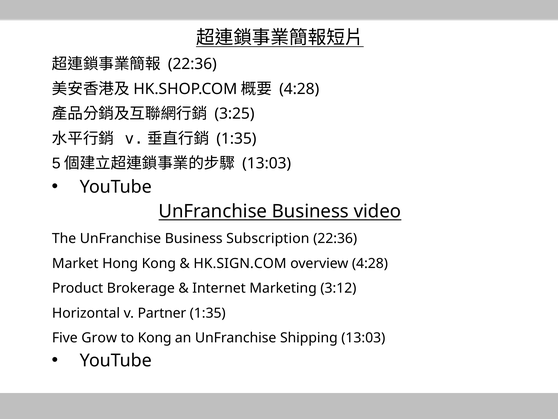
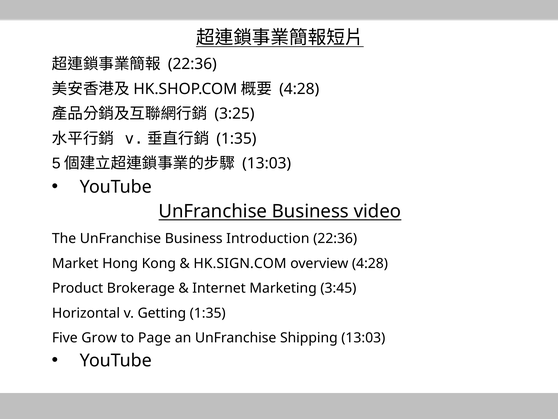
Subscription: Subscription -> Introduction
3:12: 3:12 -> 3:45
Partner: Partner -> Getting
to Kong: Kong -> Page
